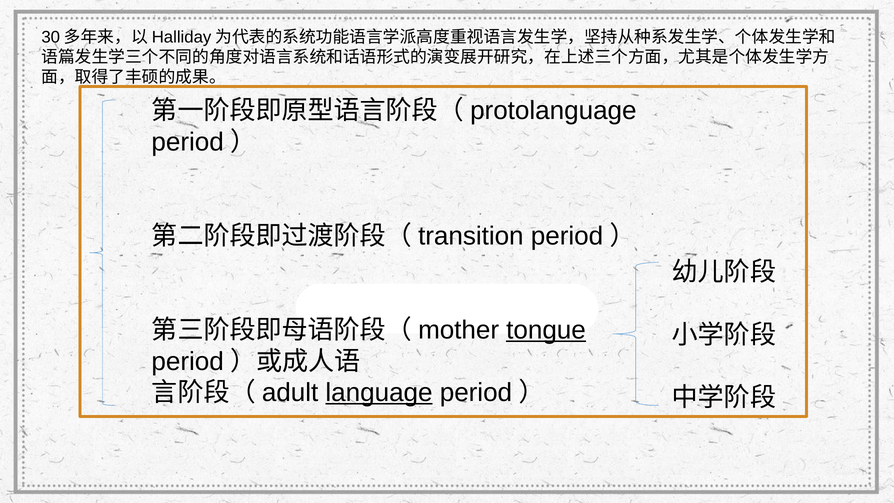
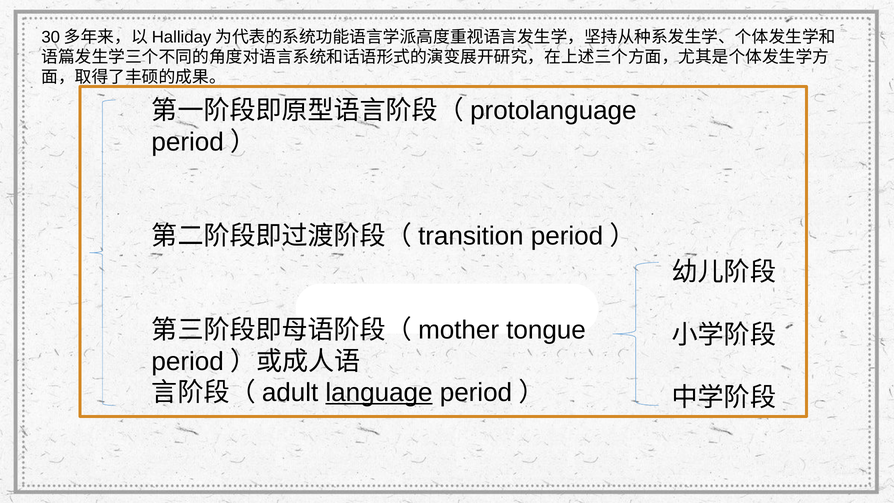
tongue underline: present -> none
